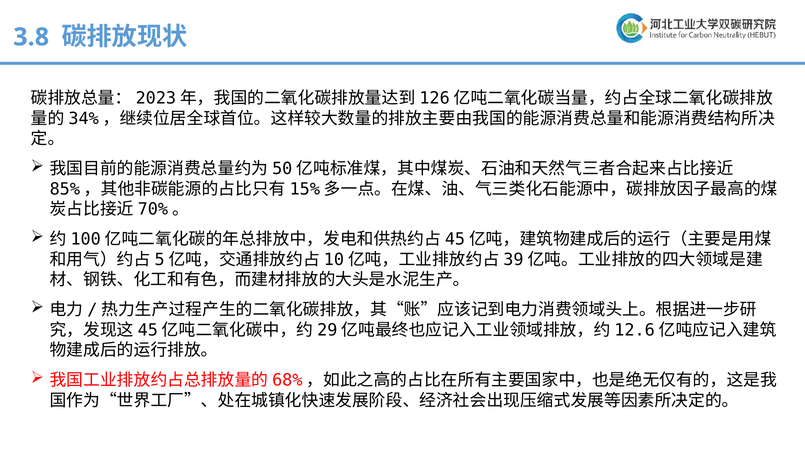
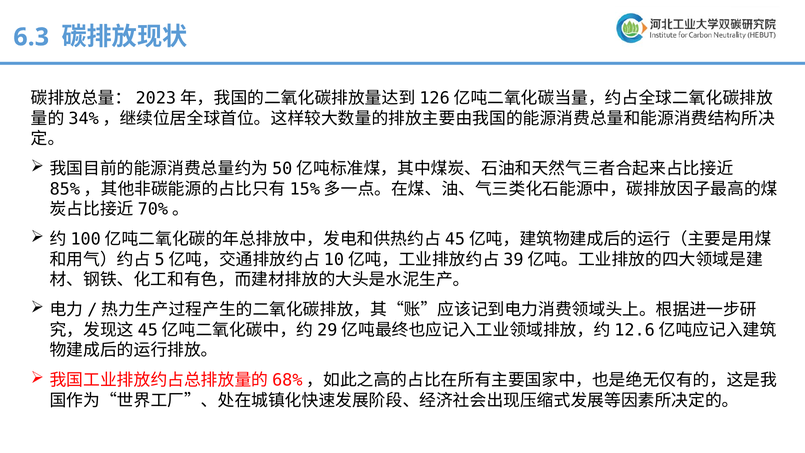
3.8: 3.8 -> 6.3
